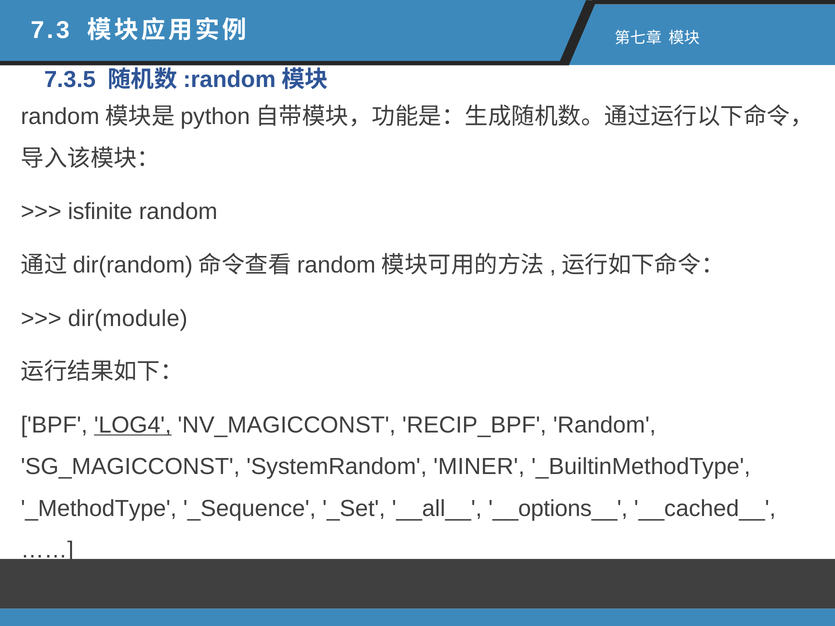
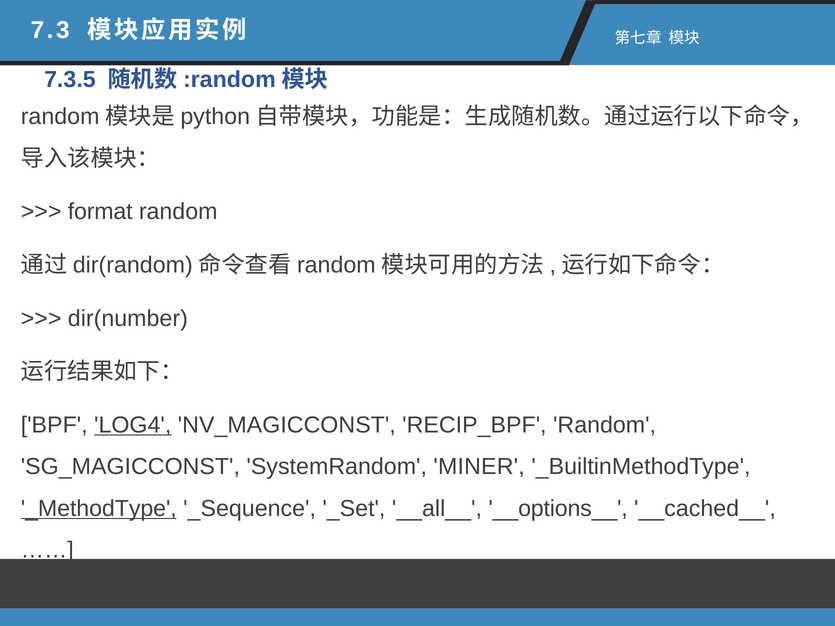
isfinite: isfinite -> format
dir(module: dir(module -> dir(number
_MethodType underline: none -> present
